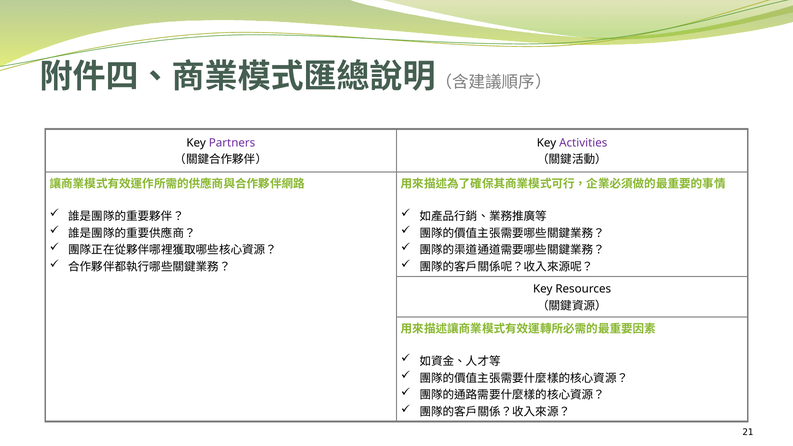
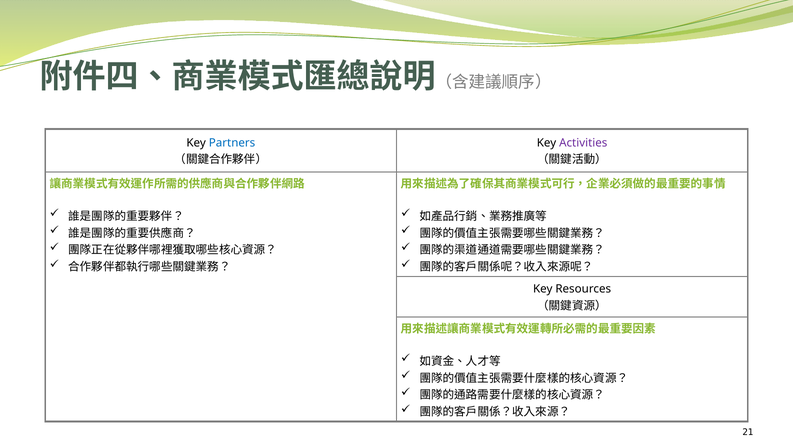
Partners colour: purple -> blue
